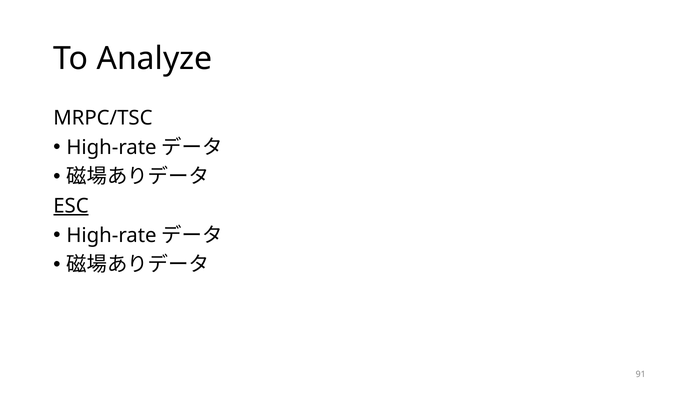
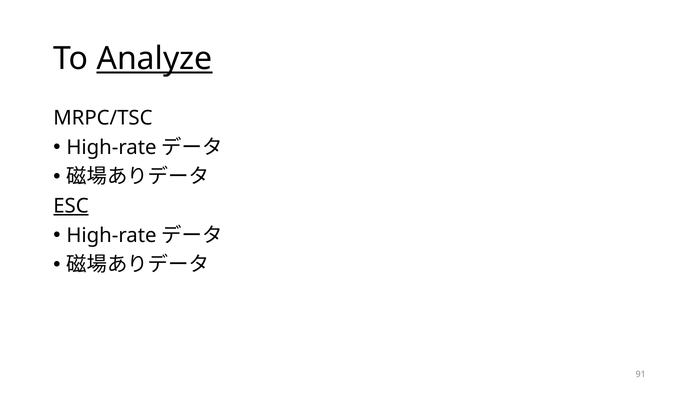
Analyze underline: none -> present
